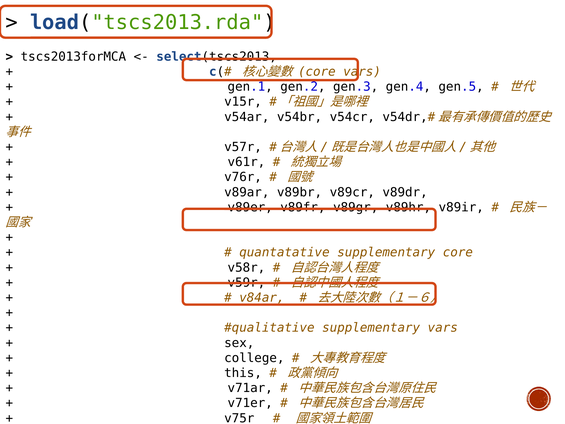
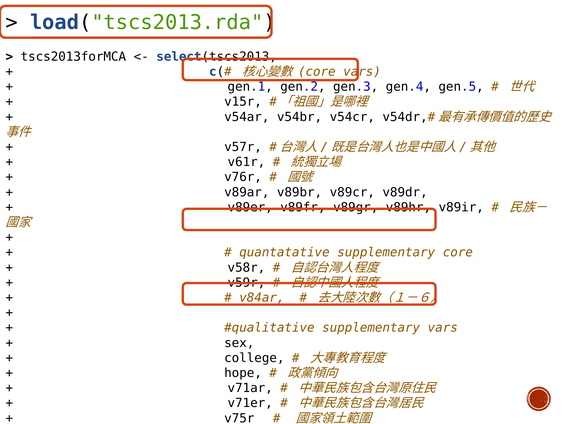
this: this -> hope
